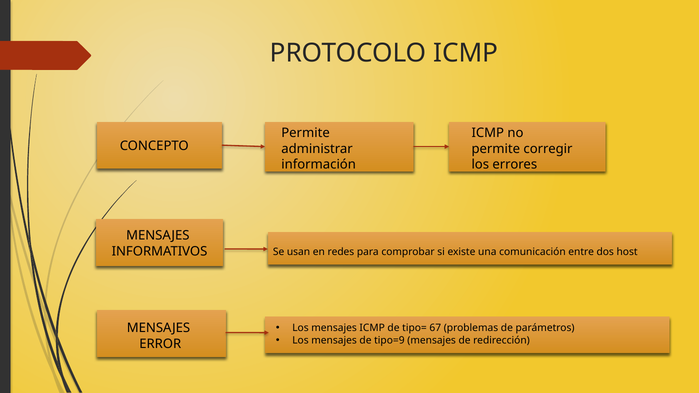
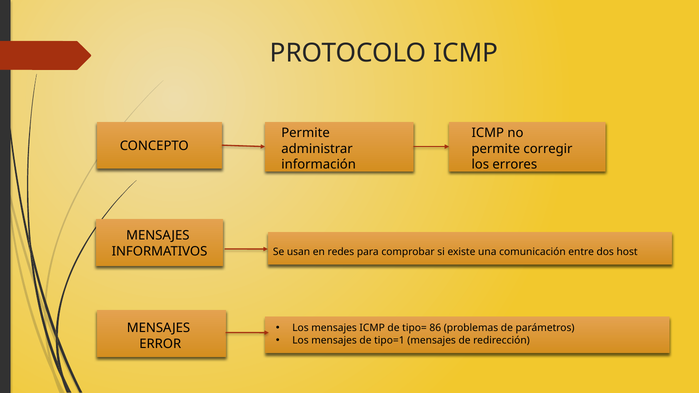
67: 67 -> 86
tipo=9: tipo=9 -> tipo=1
